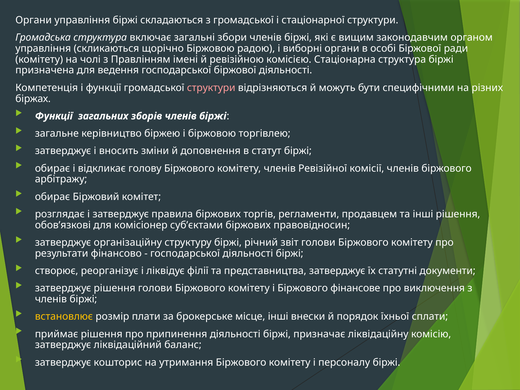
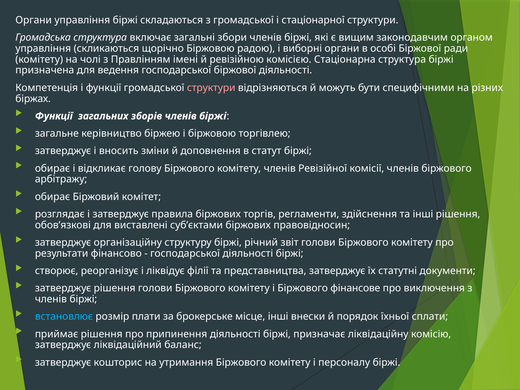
продавцем: продавцем -> здійснення
комісіонер: комісіонер -> виставлені
встановлює colour: yellow -> light blue
